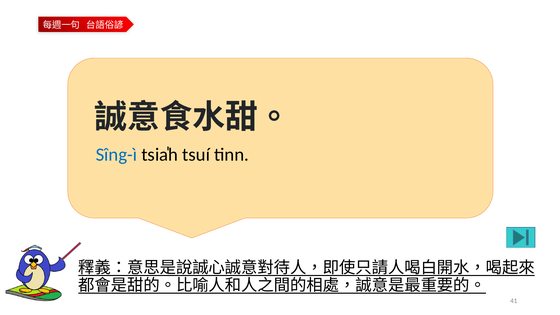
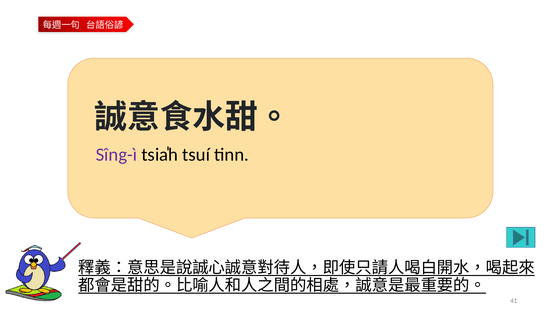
Sîng-ì colour: blue -> purple
